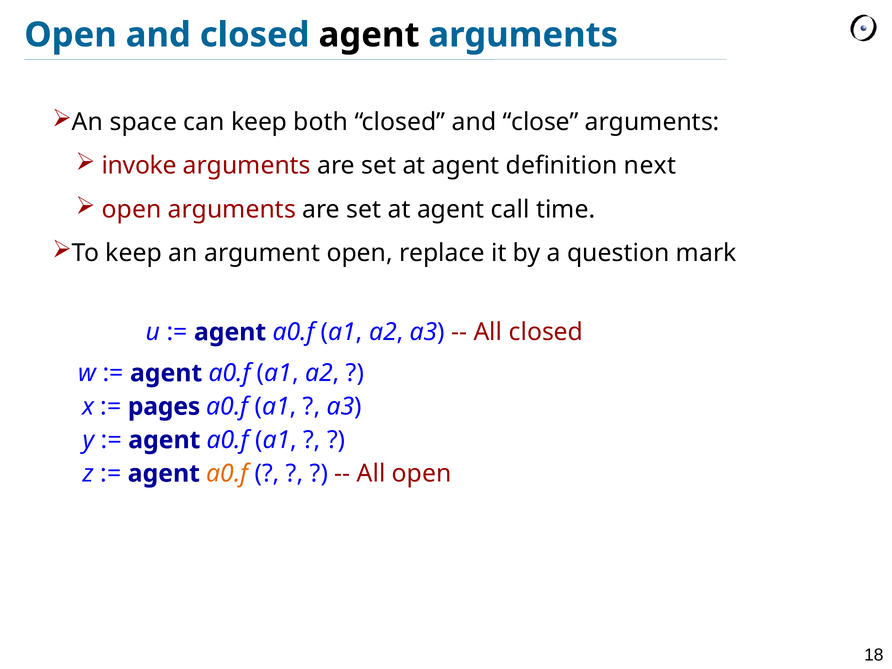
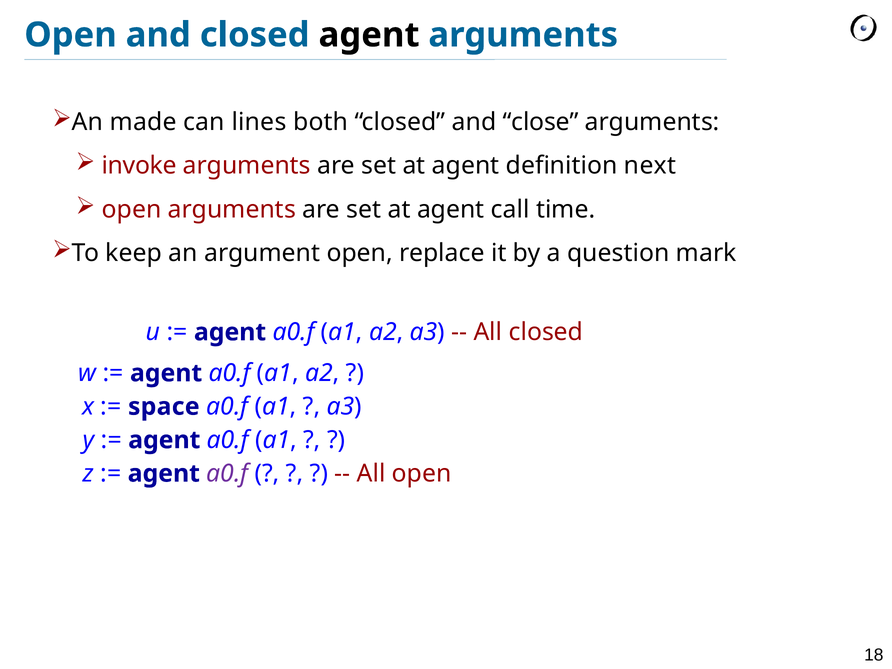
space: space -> made
can keep: keep -> lines
pages: pages -> space
a0.f at (227, 473) colour: orange -> purple
